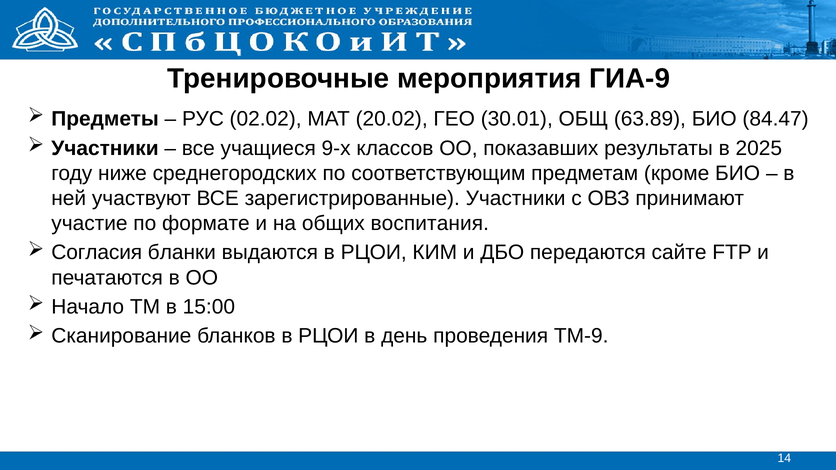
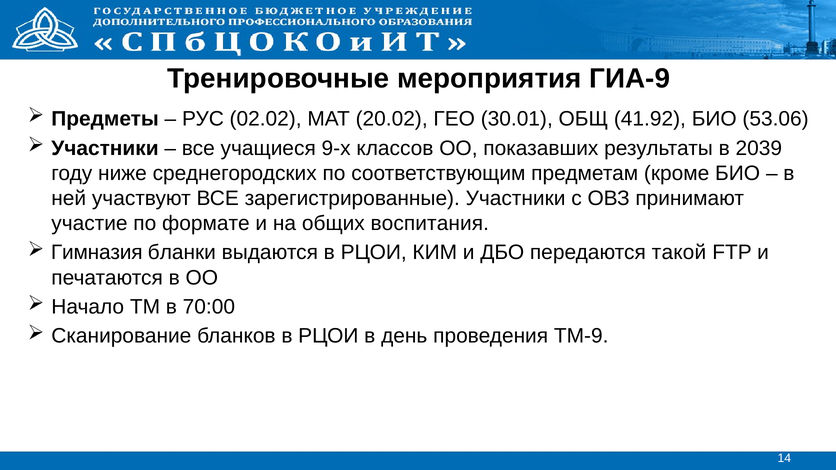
63.89: 63.89 -> 41.92
84.47: 84.47 -> 53.06
2025: 2025 -> 2039
Согласия: Согласия -> Гимназия
сайте: сайте -> такой
15:00: 15:00 -> 70:00
